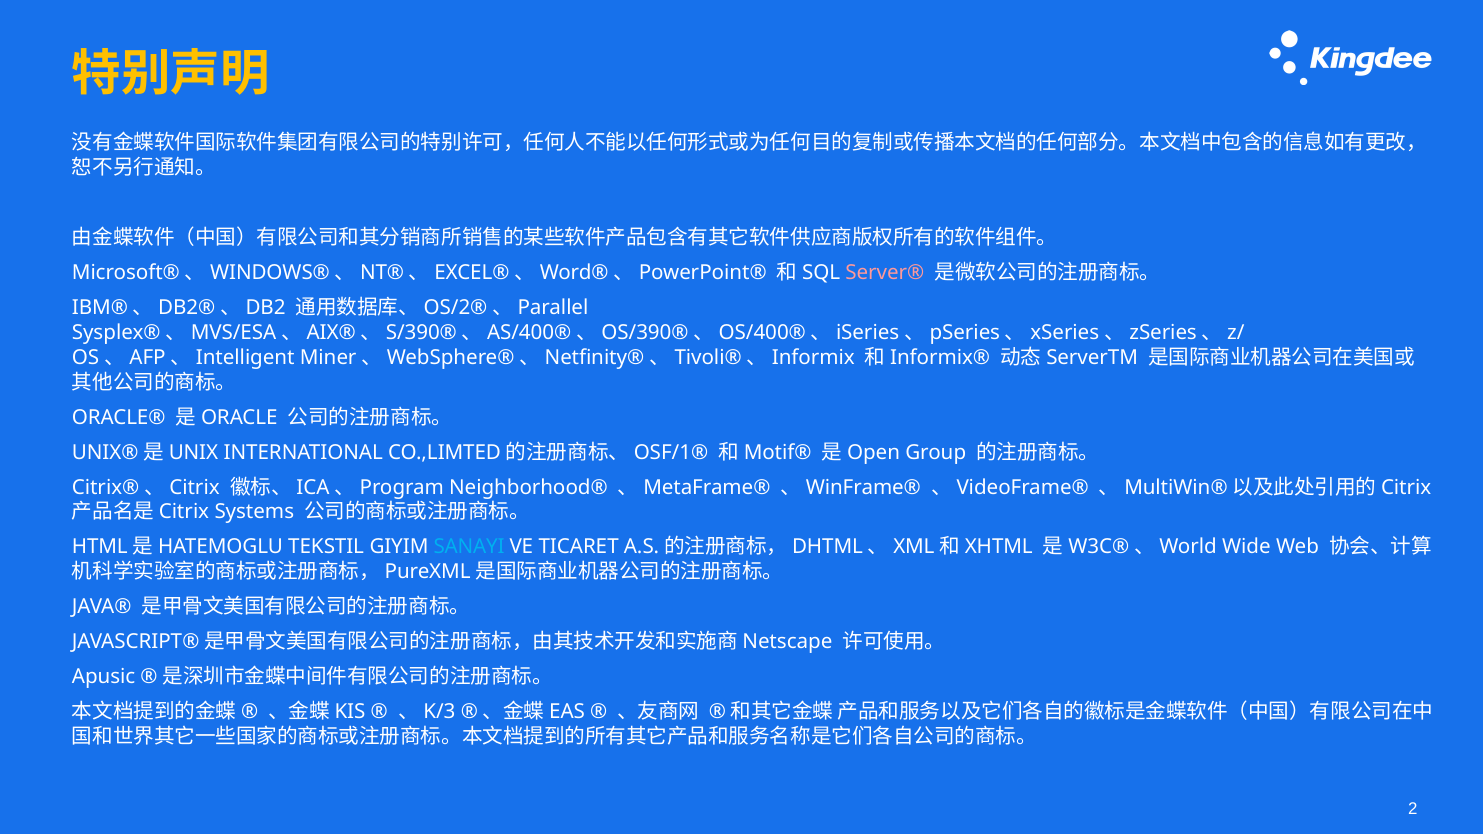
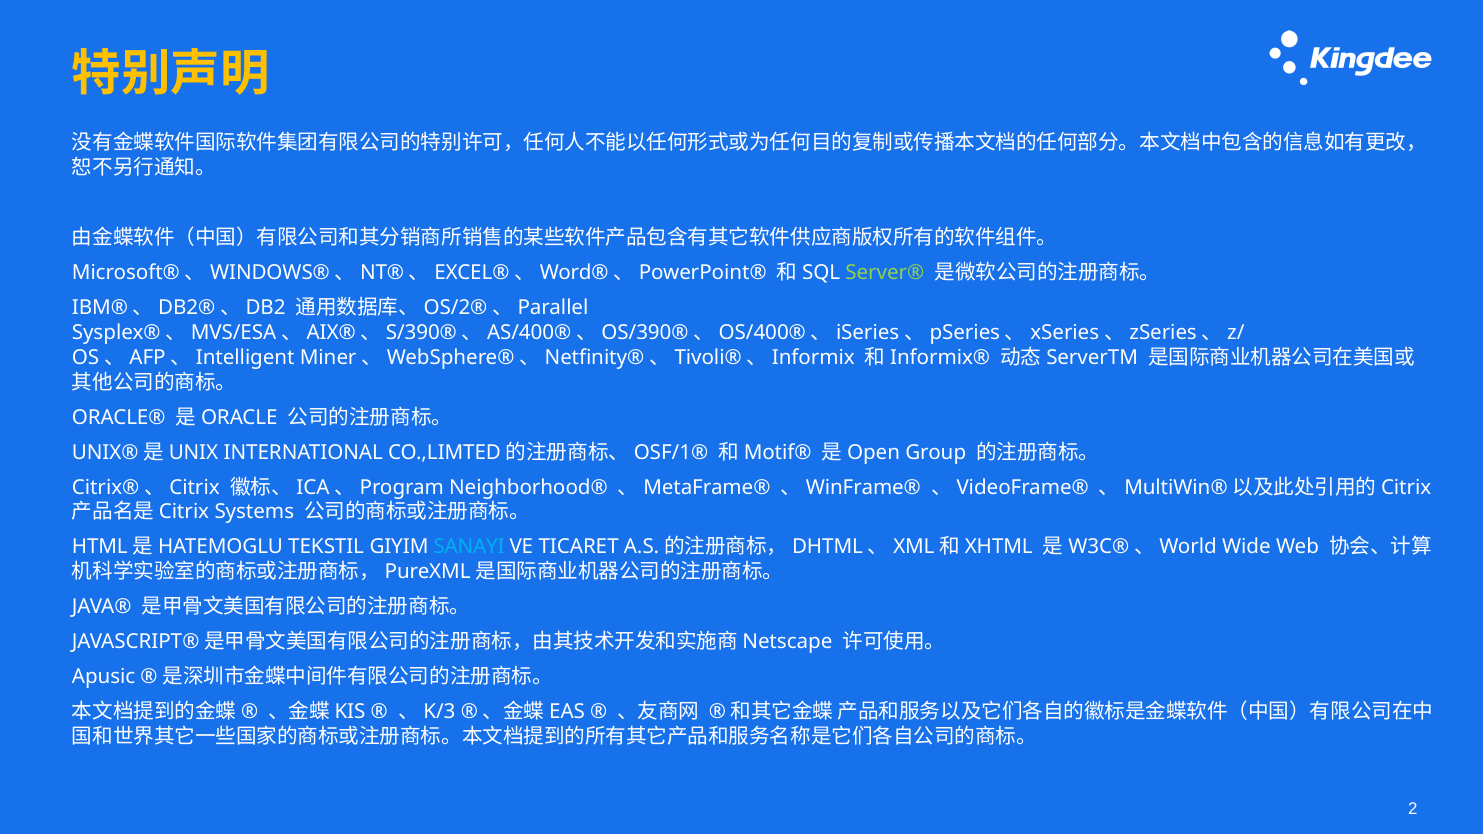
Server® colour: pink -> light green
